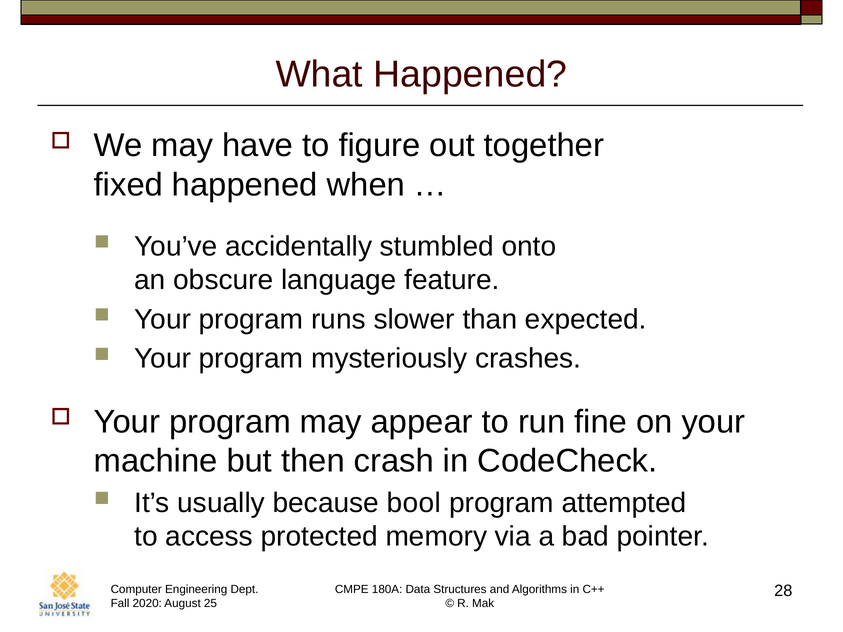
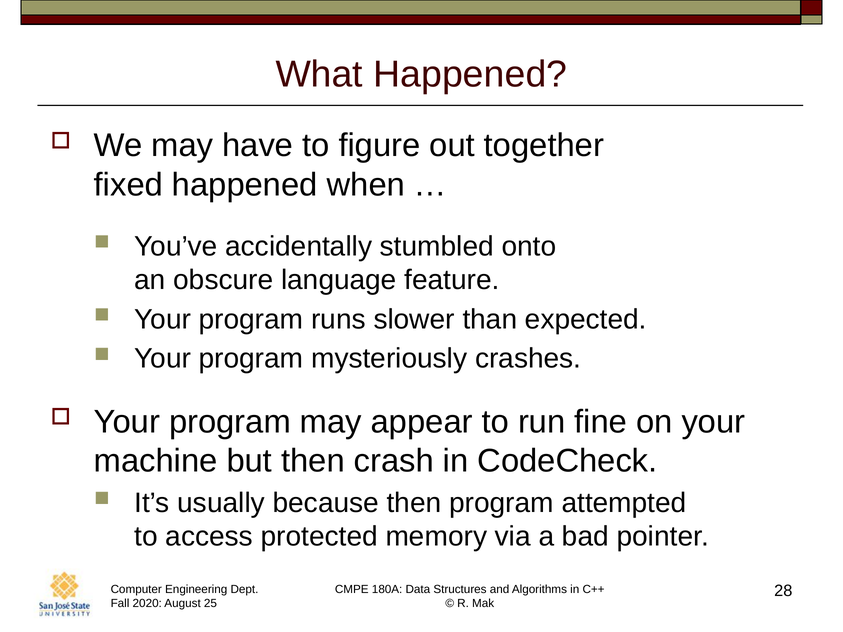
because bool: bool -> then
